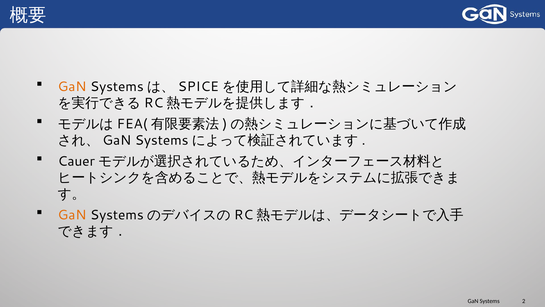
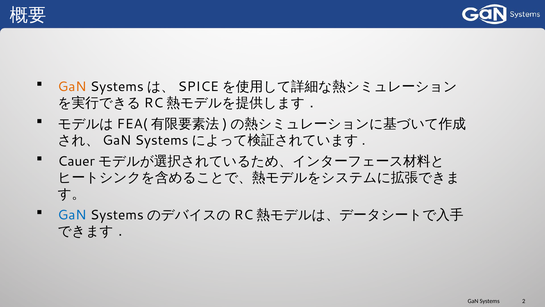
GaN at (72, 215) colour: orange -> blue
